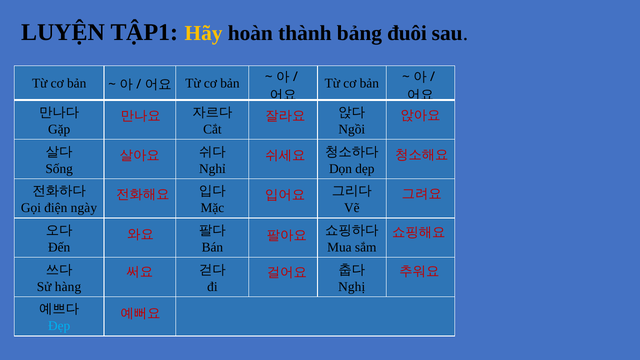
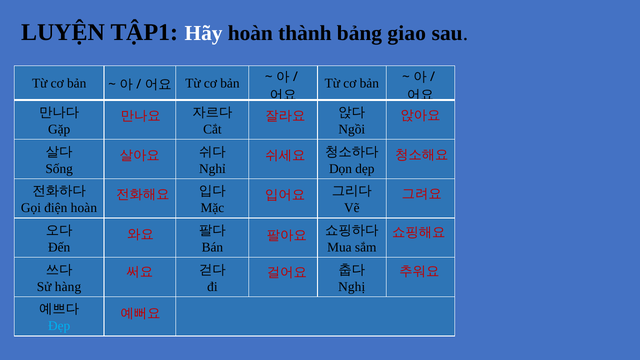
Hãy colour: yellow -> white
đuôi: đuôi -> giao
điện ngày: ngày -> hoàn
